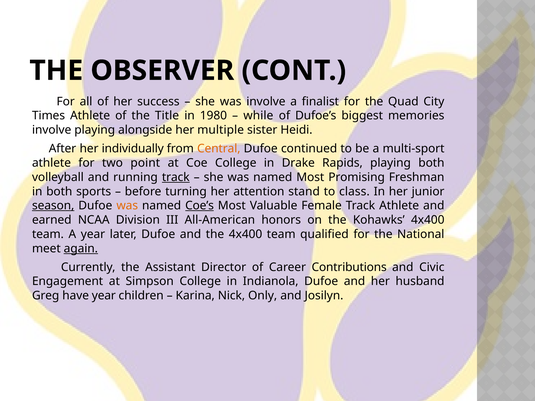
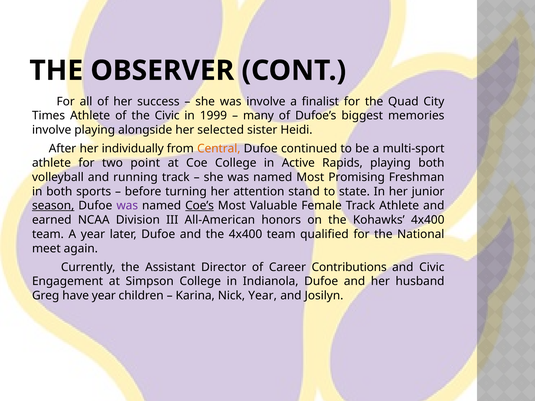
the Title: Title -> Civic
1980: 1980 -> 1999
while: while -> many
multiple: multiple -> selected
Drake: Drake -> Active
track at (176, 177) underline: present -> none
class: class -> state
was at (127, 206) colour: orange -> purple
again underline: present -> none
Nick Only: Only -> Year
